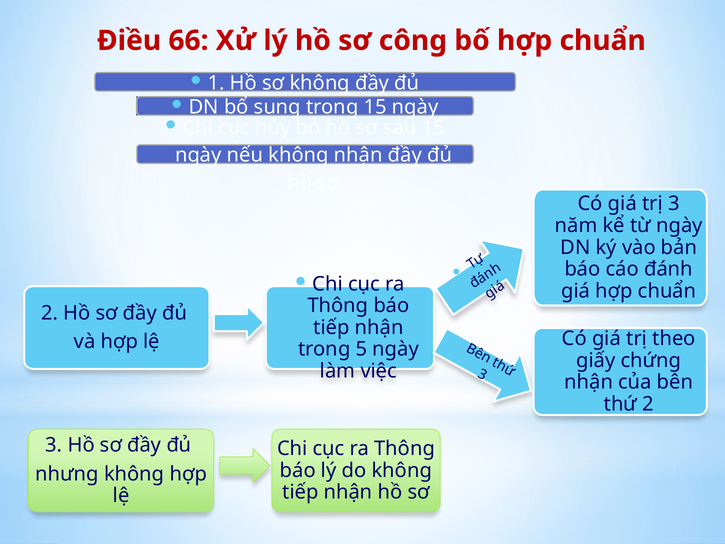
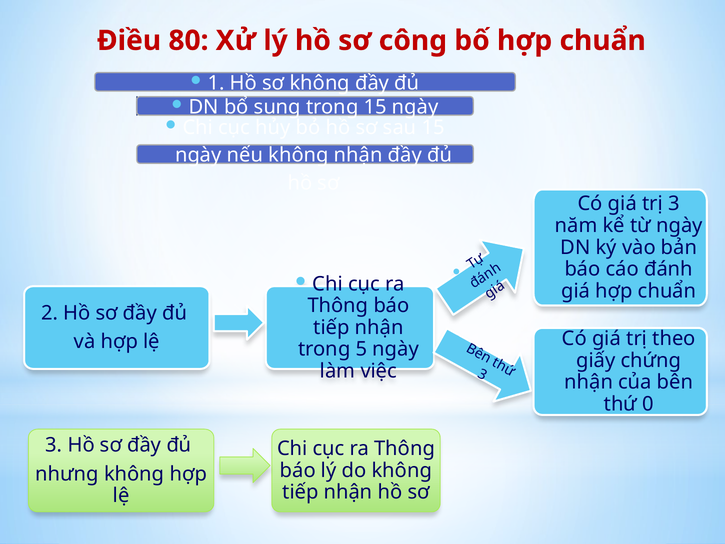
66: 66 -> 80
thứ 2: 2 -> 0
